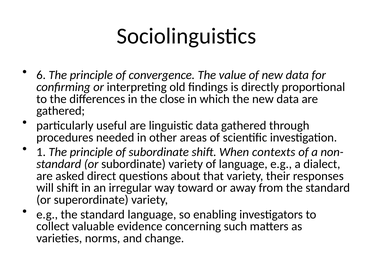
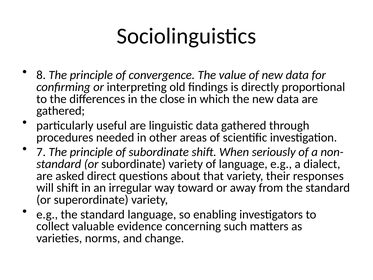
6: 6 -> 8
1: 1 -> 7
contexts: contexts -> seriously
